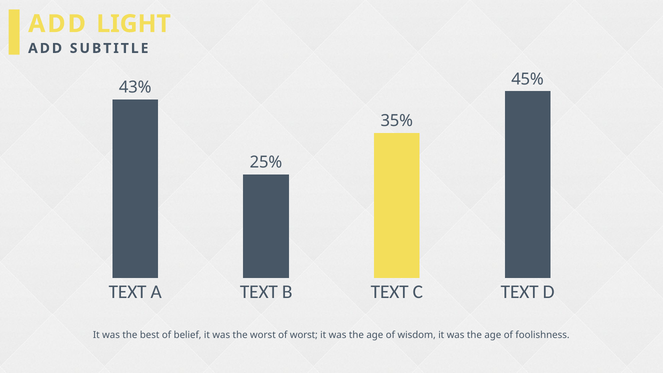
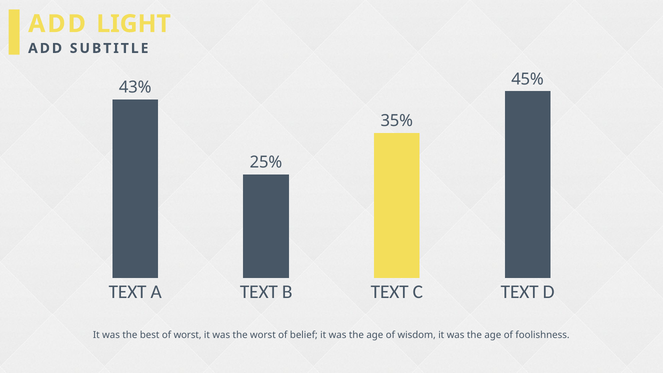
of belief: belief -> worst
of worst: worst -> belief
